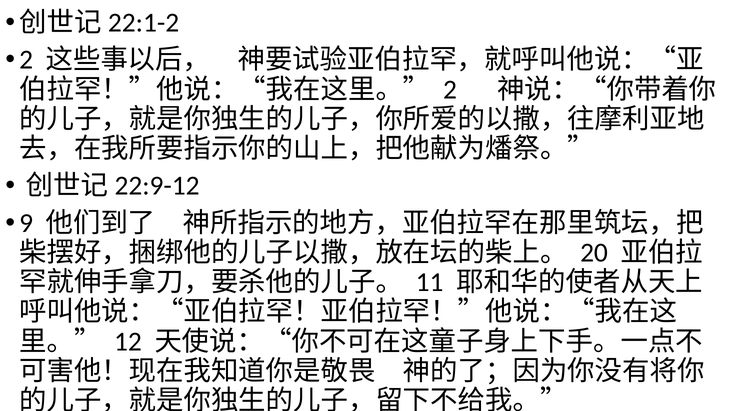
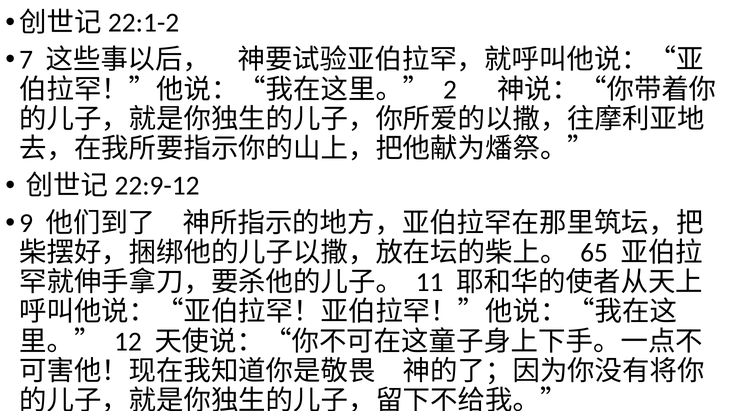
2 at (26, 60): 2 -> 7
20: 20 -> 65
